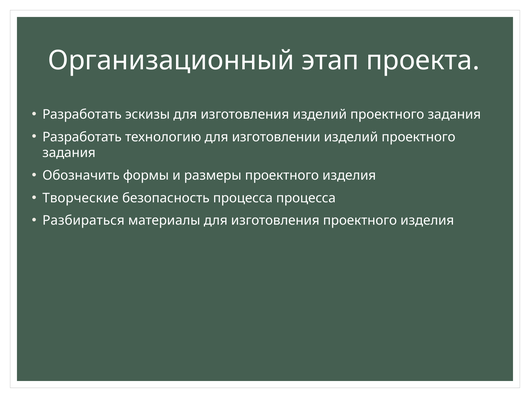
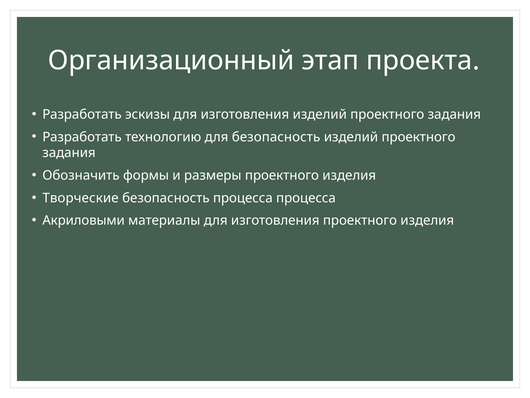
для изготовлении: изготовлении -> безопасность
Разбираться: Разбираться -> Акриловыми
